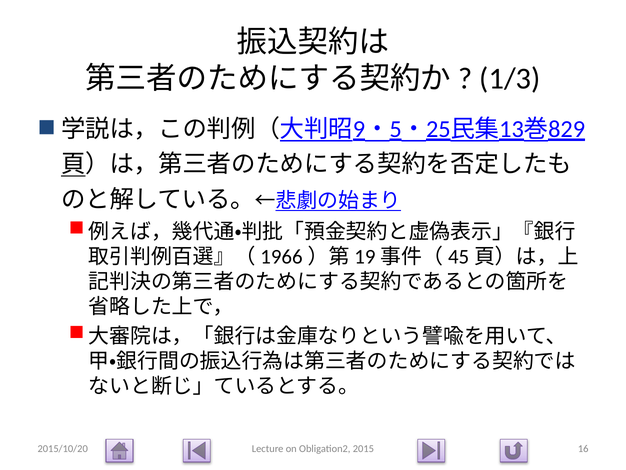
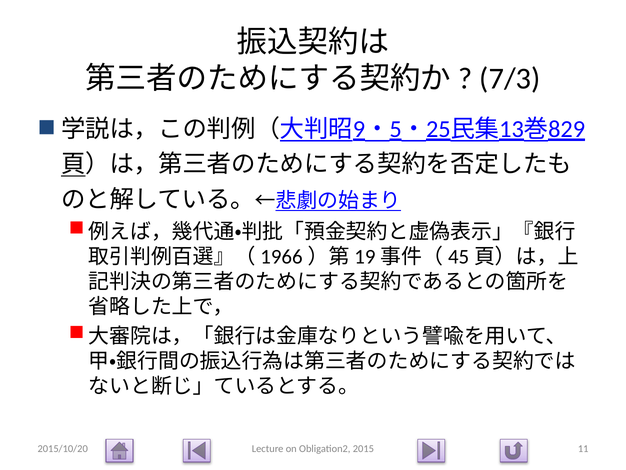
1/3: 1/3 -> 7/3
16: 16 -> 11
